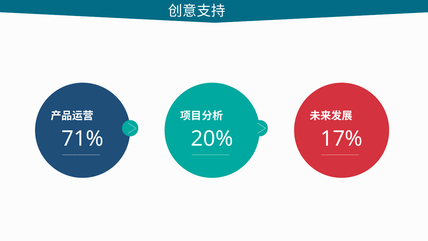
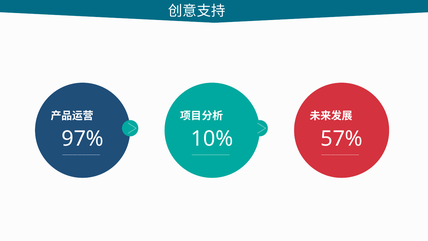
71%: 71% -> 97%
20%: 20% -> 10%
17%: 17% -> 57%
